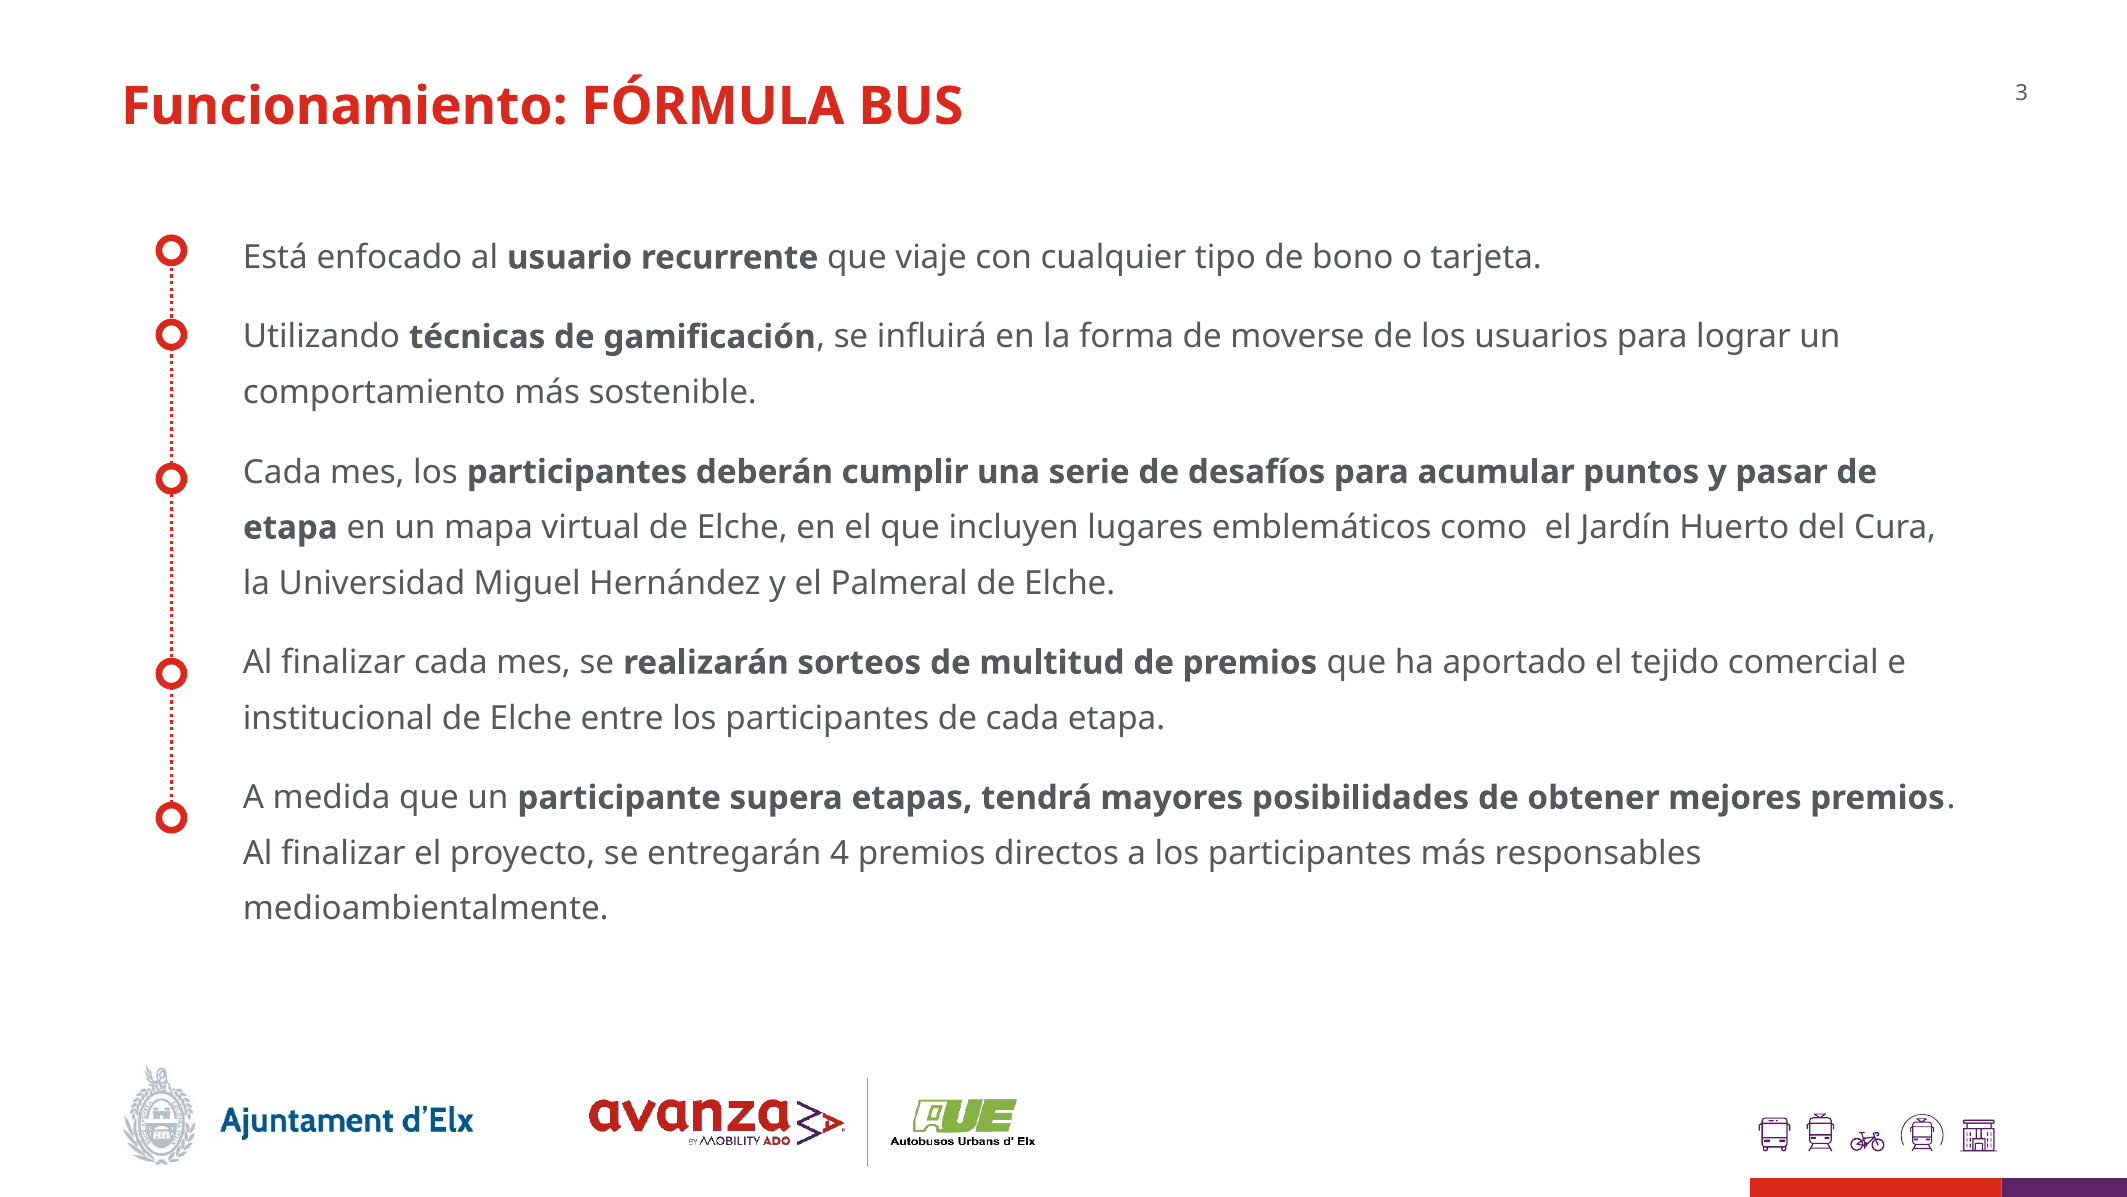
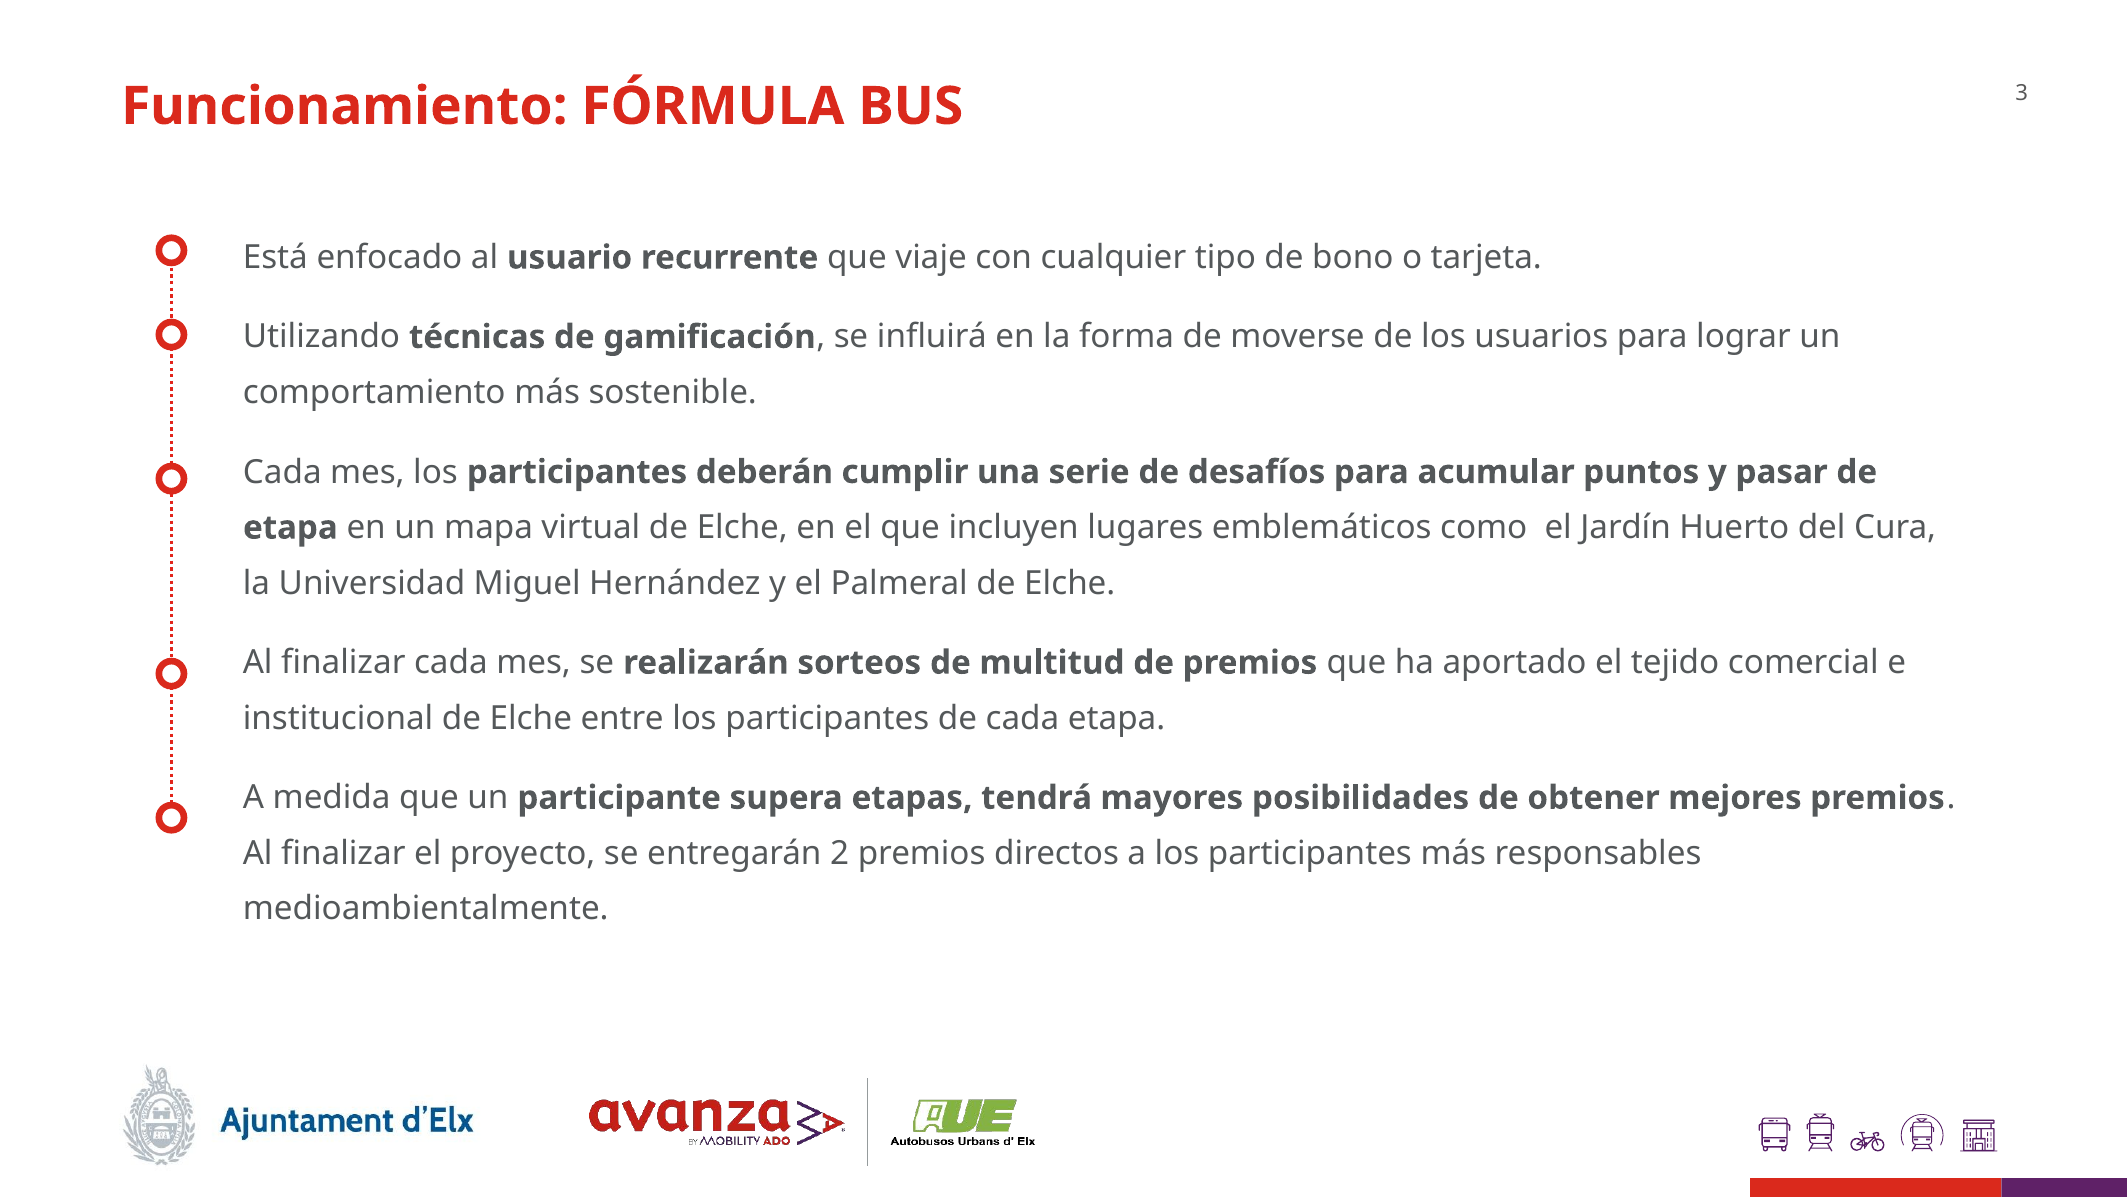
4: 4 -> 2
